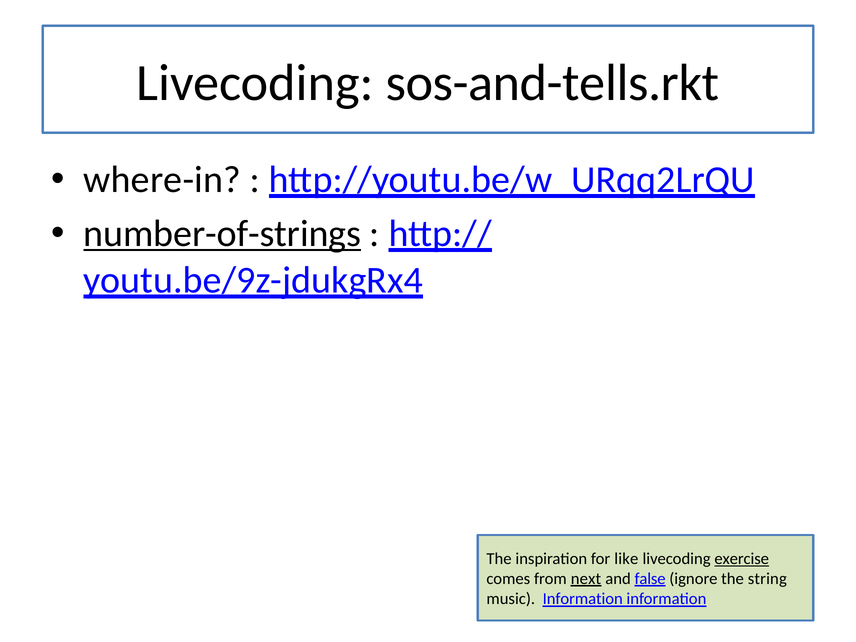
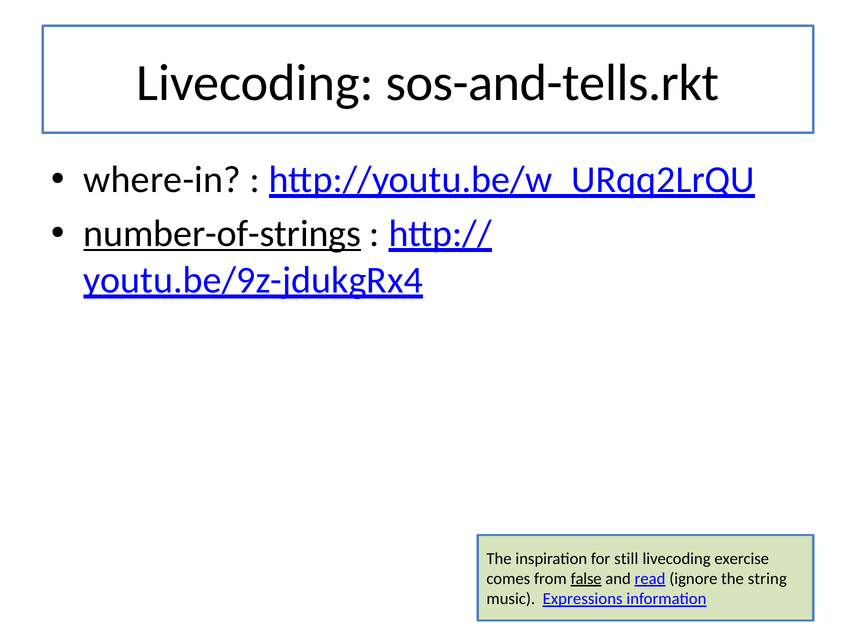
like: like -> still
exercise underline: present -> none
next: next -> false
false: false -> read
music Information: Information -> Expressions
